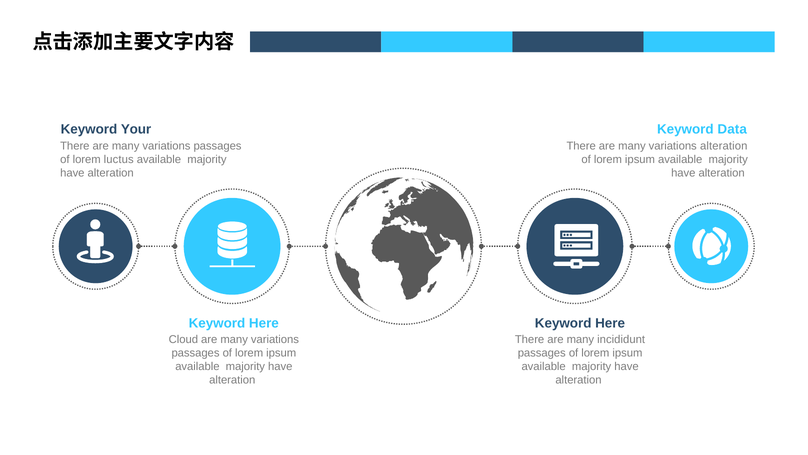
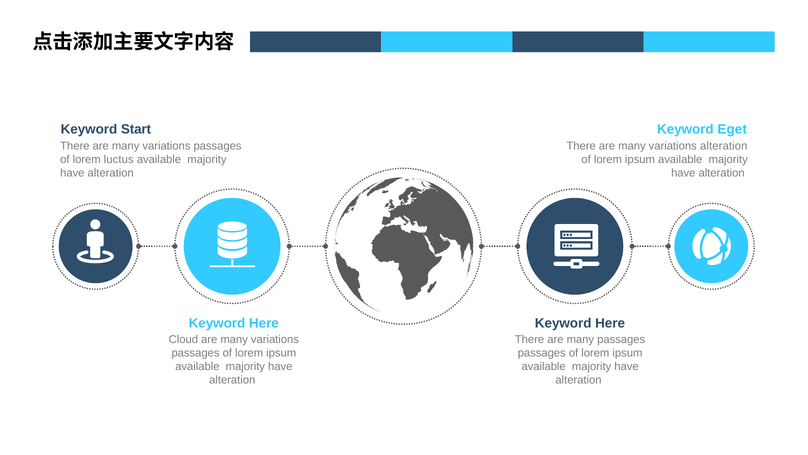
Your: Your -> Start
Data: Data -> Eget
many incididunt: incididunt -> passages
